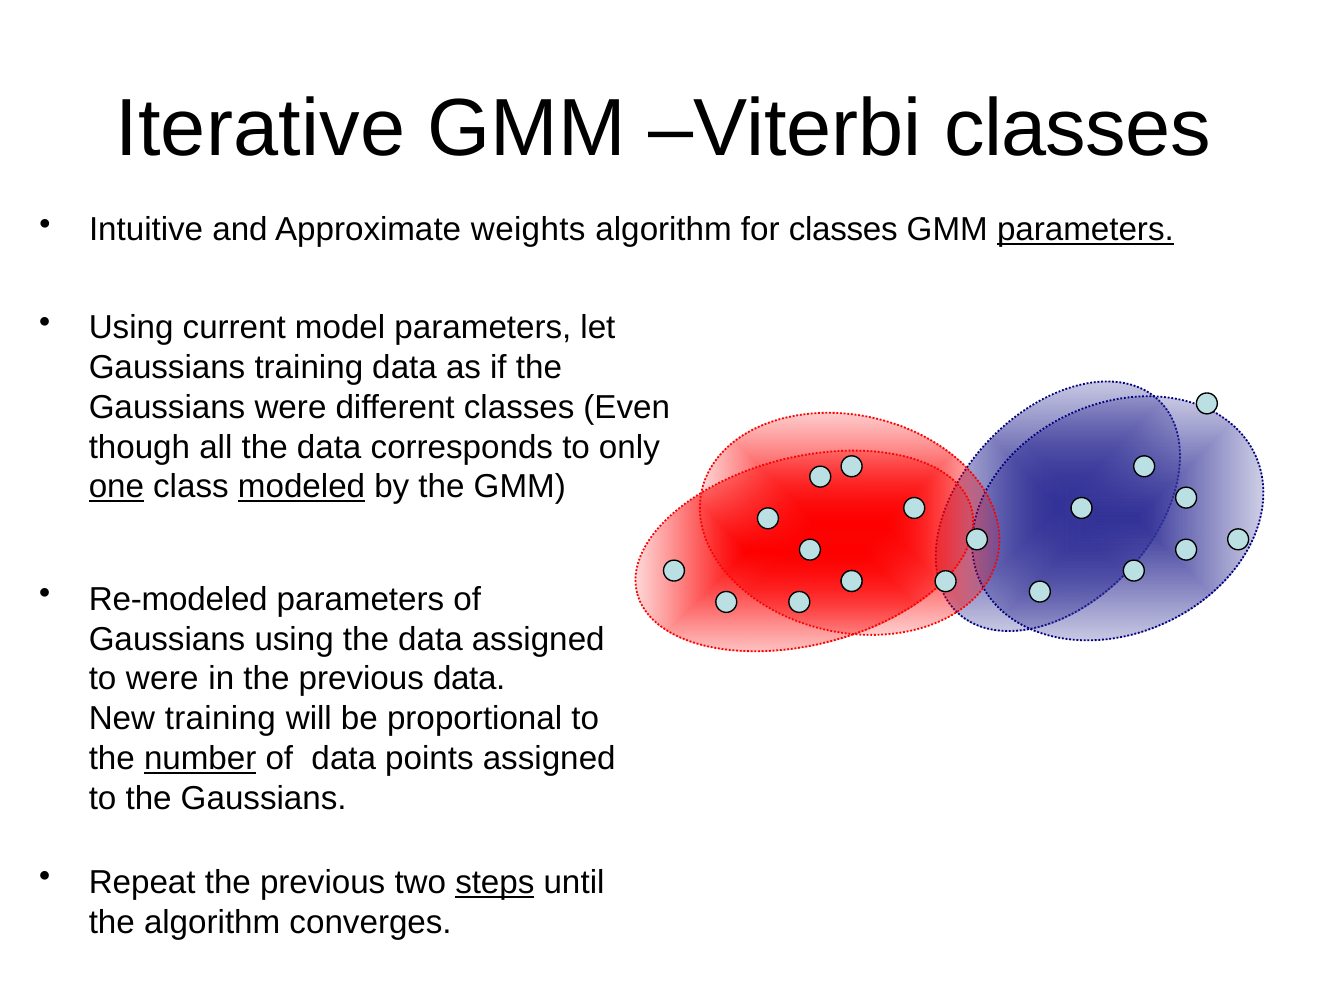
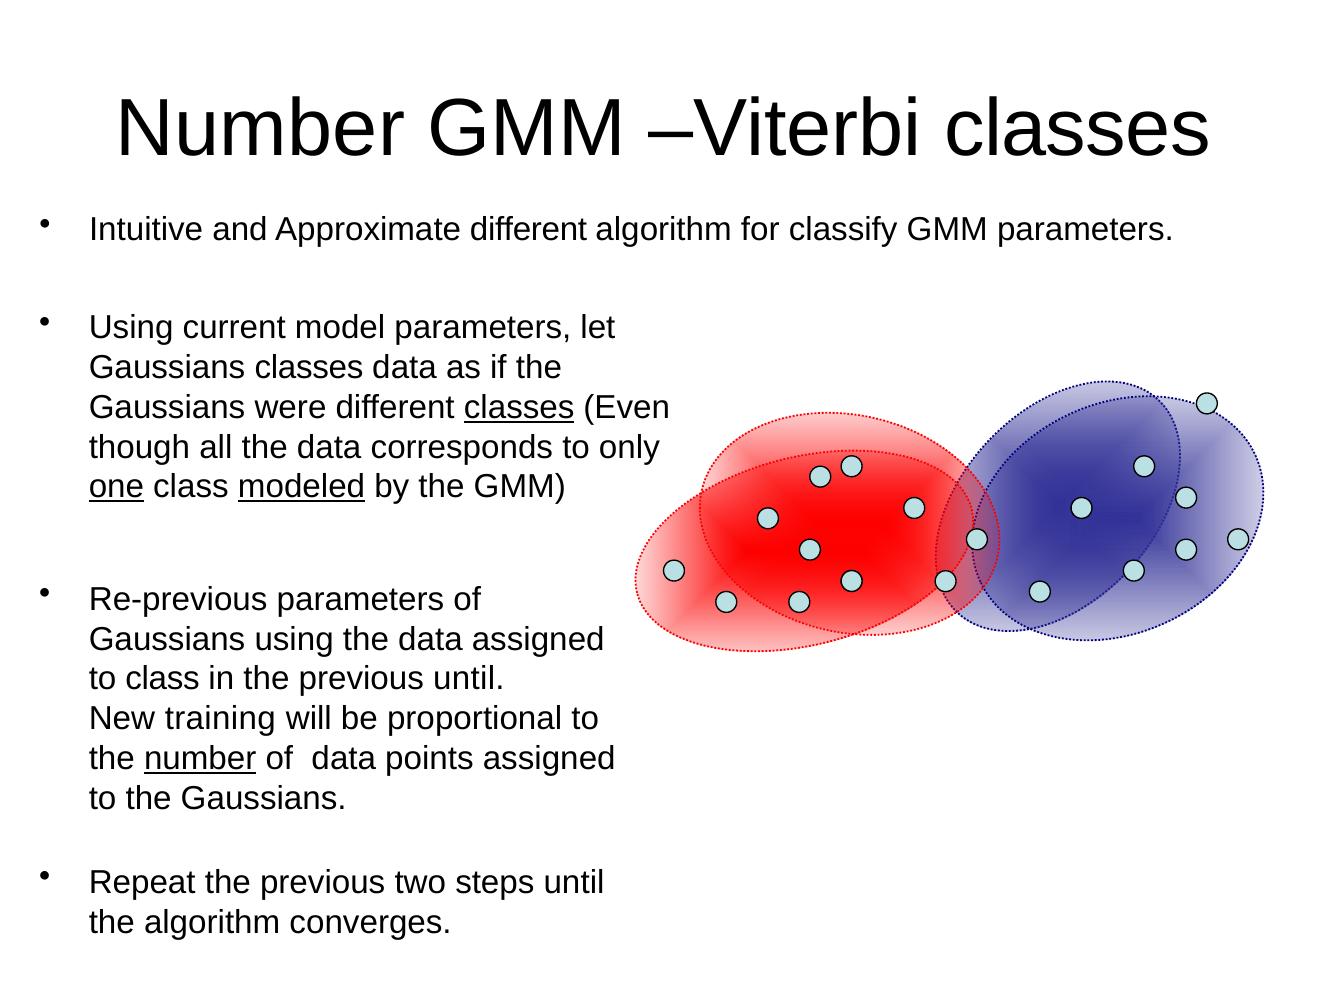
Iterative at (260, 128): Iterative -> Number
Approximate weights: weights -> different
for classes: classes -> classify
parameters at (1085, 229) underline: present -> none
Gaussians training: training -> classes
classes at (519, 407) underline: none -> present
Re-modeled: Re-modeled -> Re-previous
to were: were -> class
previous data: data -> until
steps underline: present -> none
